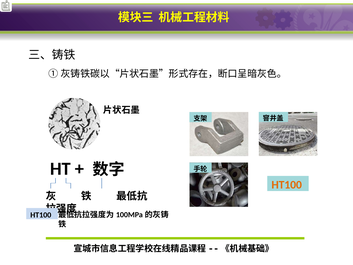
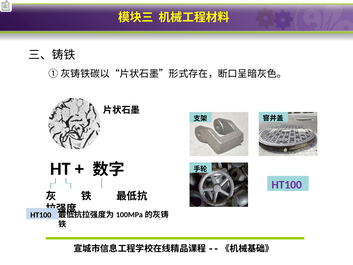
HT100 at (287, 185) colour: orange -> purple
